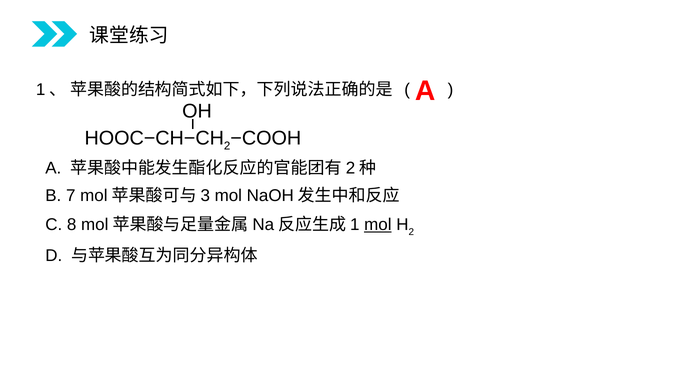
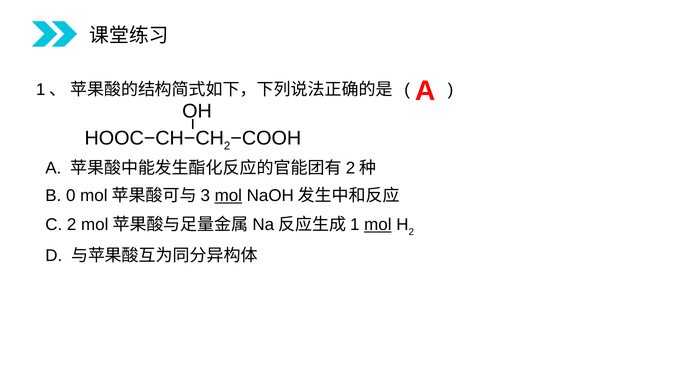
7: 7 -> 0
mol at (228, 196) underline: none -> present
C 8: 8 -> 2
